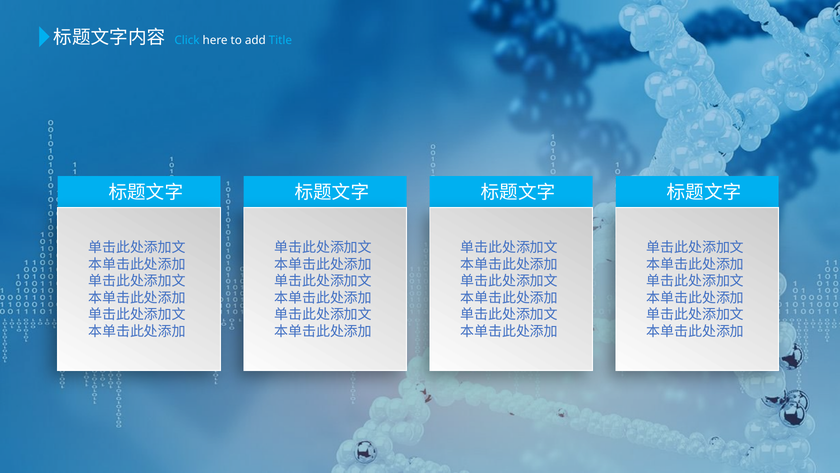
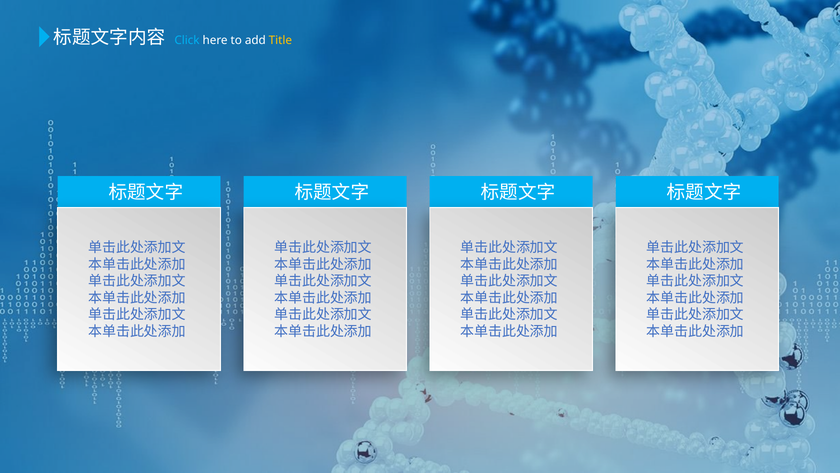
Title colour: light blue -> yellow
